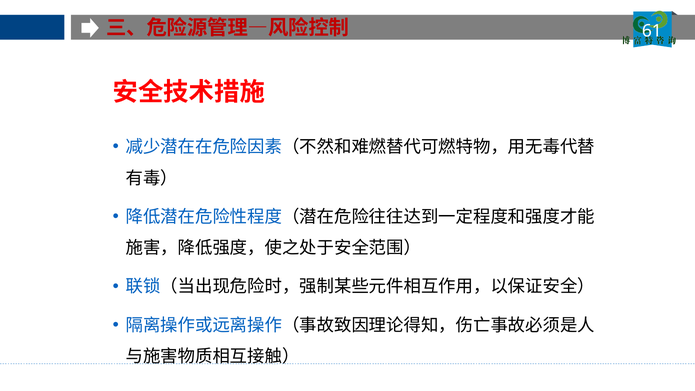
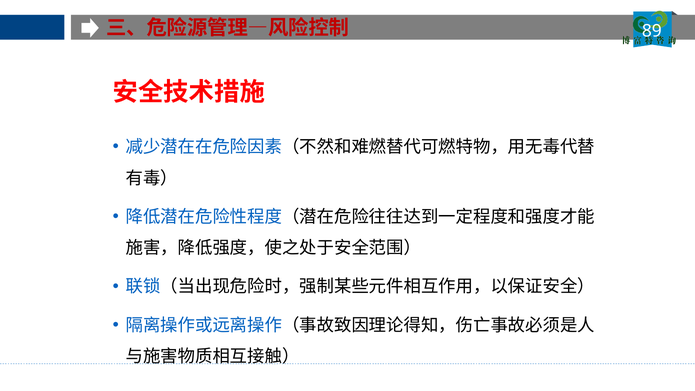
61: 61 -> 89
